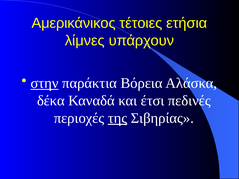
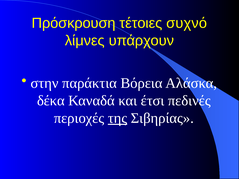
Αμερικάνικος: Αμερικάνικος -> Πρόσκρουση
ετήσια: ετήσια -> συχνό
στην underline: present -> none
